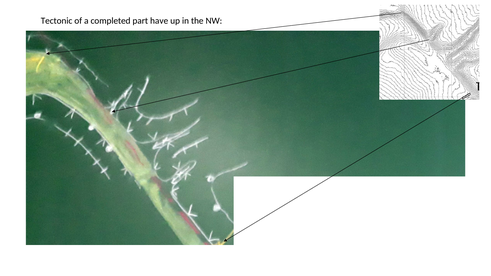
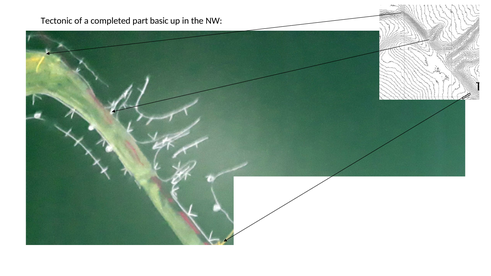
have: have -> basic
